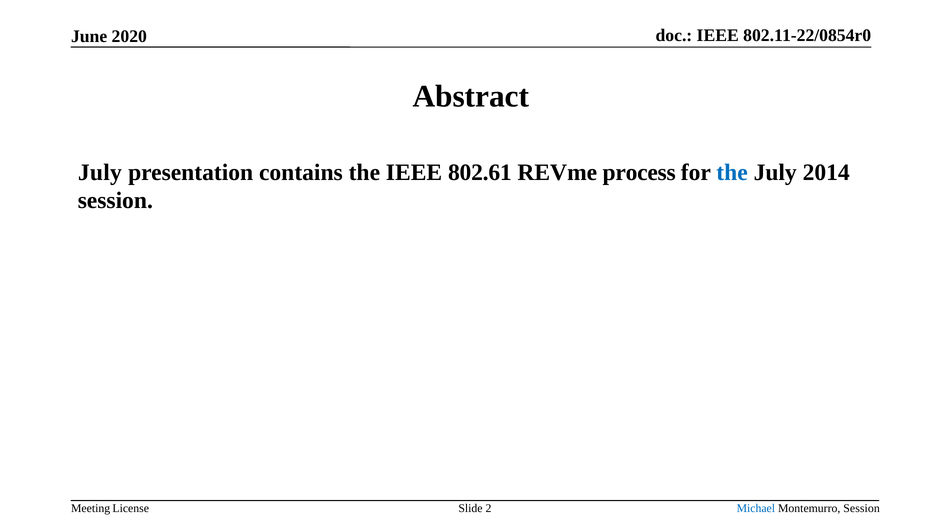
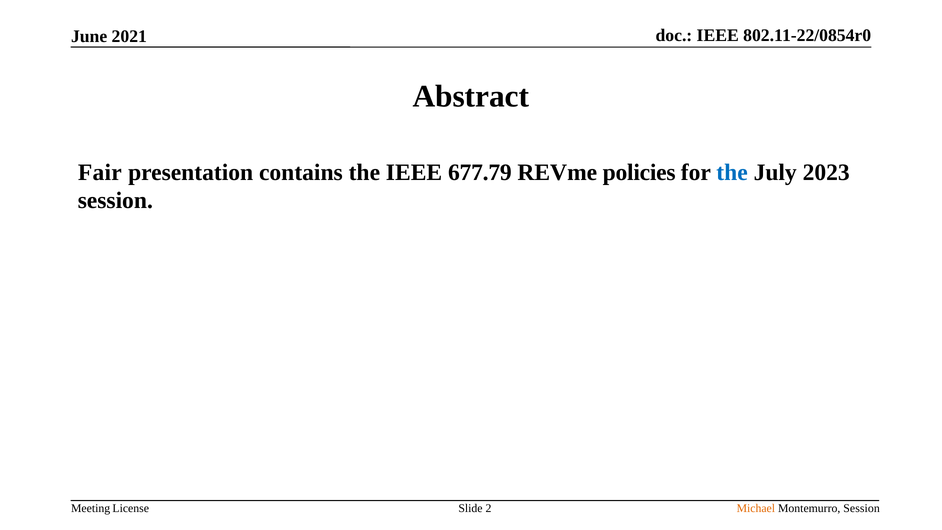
2020: 2020 -> 2021
July at (100, 172): July -> Fair
802.61: 802.61 -> 677.79
process: process -> policies
2014: 2014 -> 2023
Michael colour: blue -> orange
